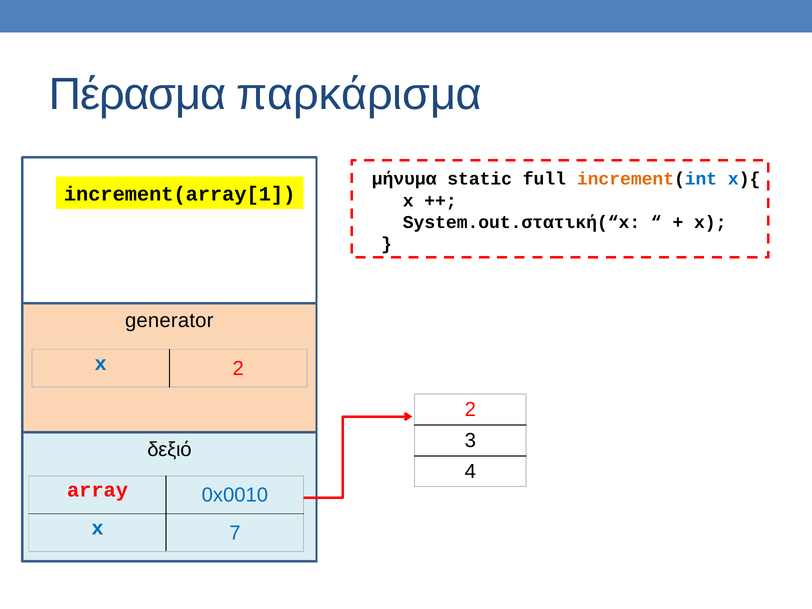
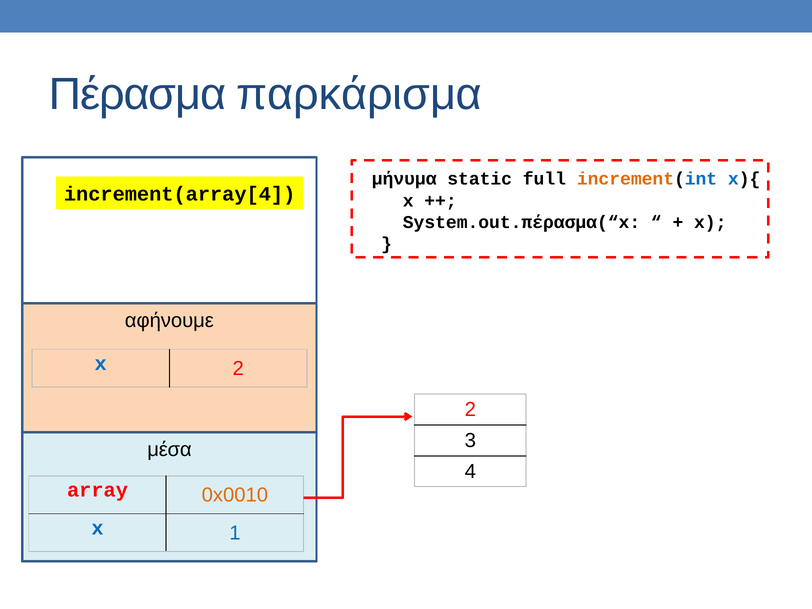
increment(array[1: increment(array[1 -> increment(array[4
System.out.στατική(“x: System.out.στατική(“x -> System.out.πέρασμα(“x
generator: generator -> αφήνουμε
δεξιό: δεξιό -> μέσα
0x0010 colour: blue -> orange
7: 7 -> 1
